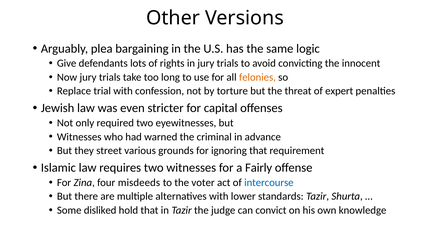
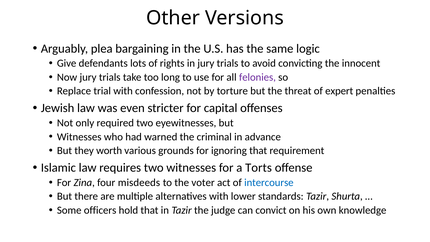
felonies colour: orange -> purple
street: street -> worth
Fairly: Fairly -> Torts
disliked: disliked -> officers
